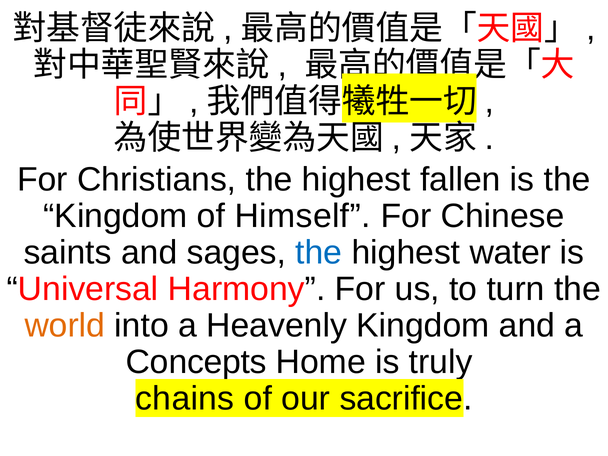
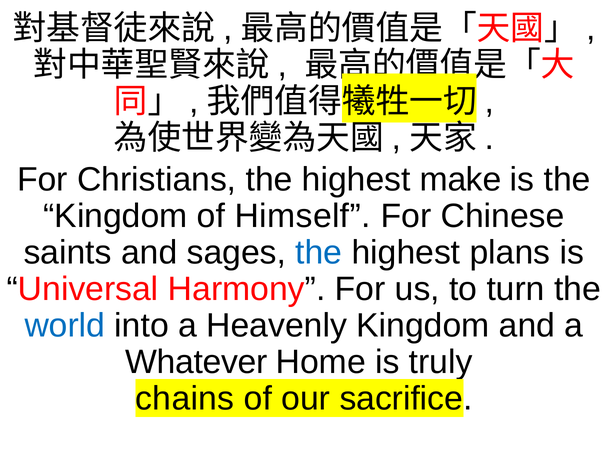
fallen: fallen -> make
water: water -> plans
world colour: orange -> blue
Concepts: Concepts -> Whatever
